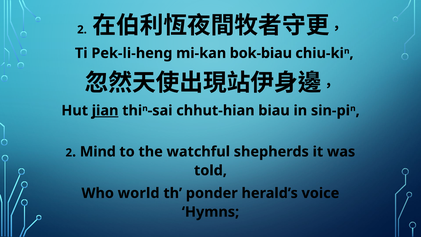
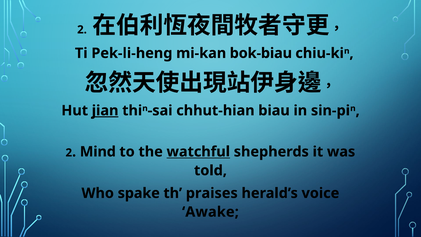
watchful underline: none -> present
world: world -> spake
ponder: ponder -> praises
Hymns: Hymns -> Awake
